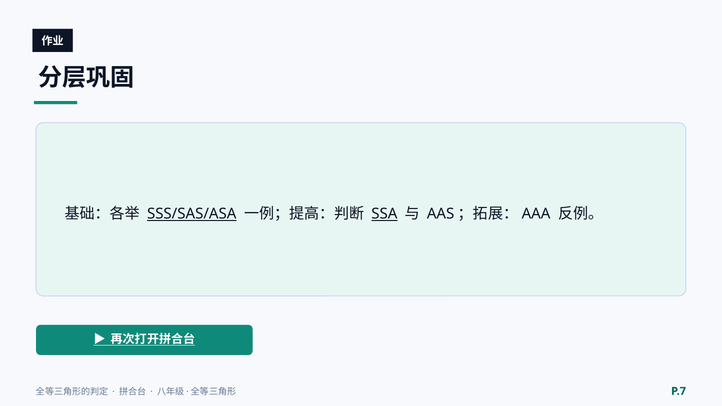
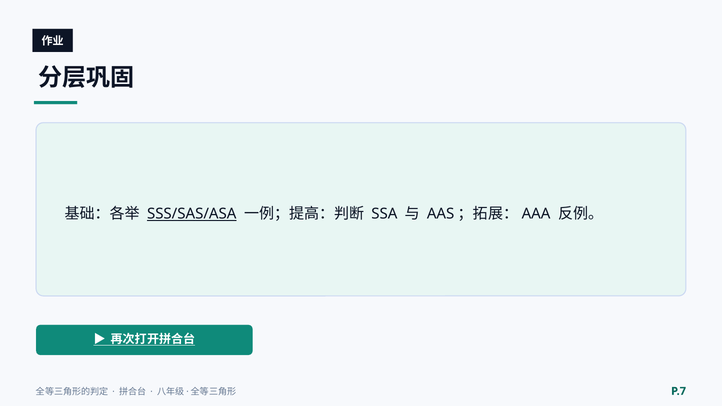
SSA underline: present -> none
